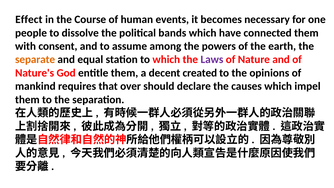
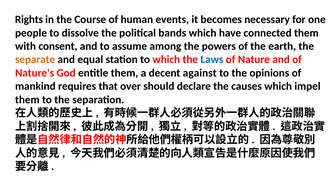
Effect: Effect -> Rights
Laws colour: purple -> blue
created: created -> against
